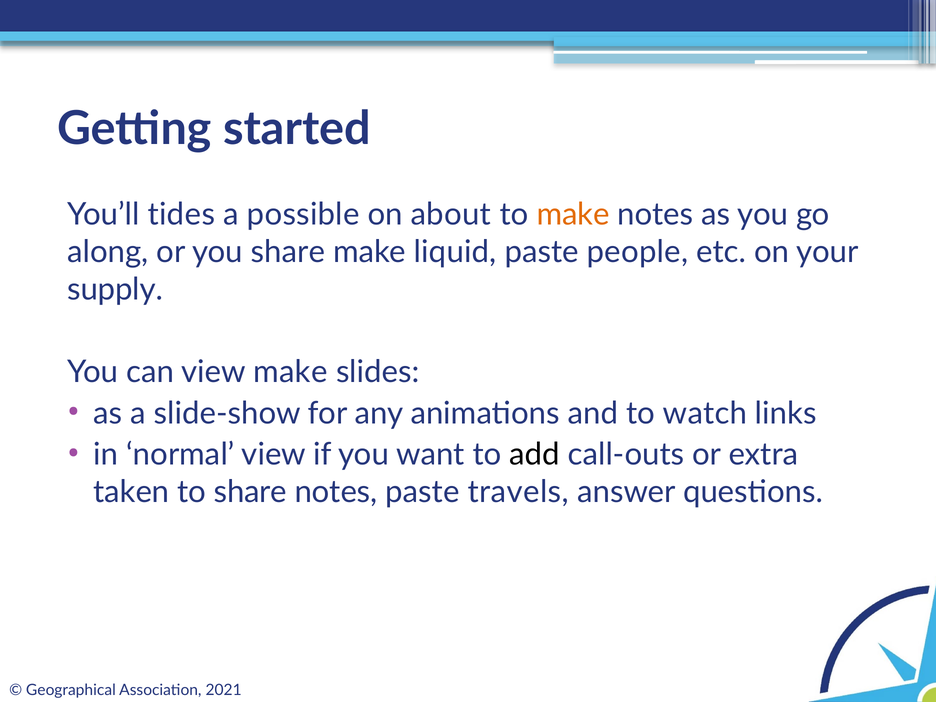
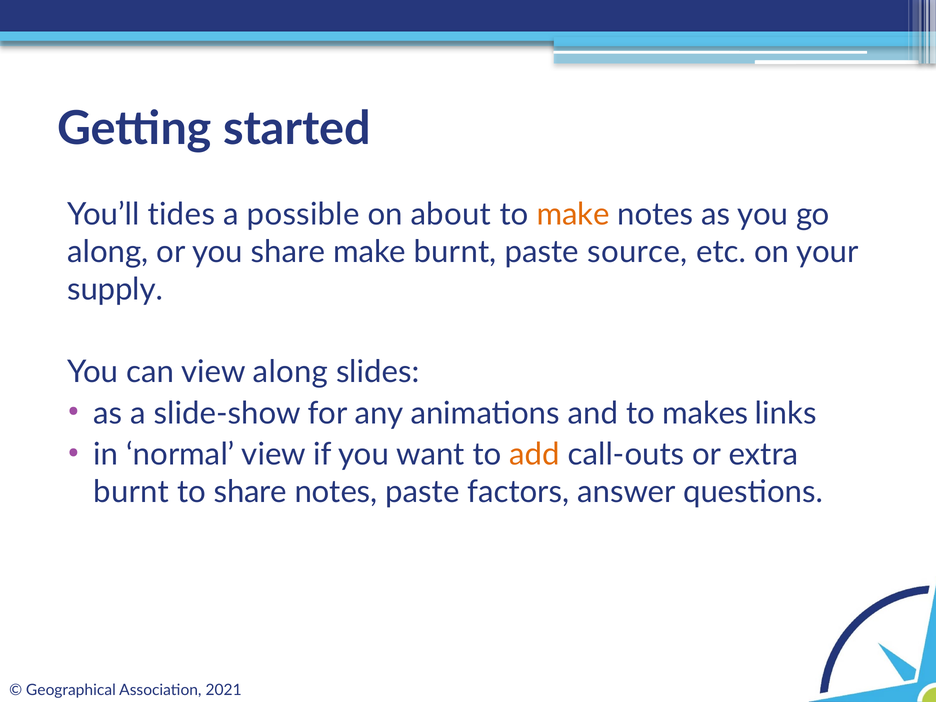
make liquid: liquid -> burnt
people: people -> source
view make: make -> along
watch: watch -> makes
add colour: black -> orange
taken at (131, 492): taken -> burnt
travels: travels -> factors
